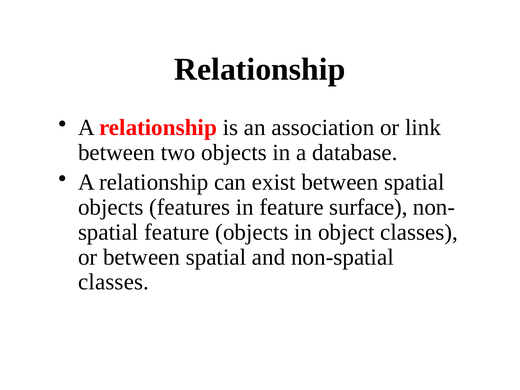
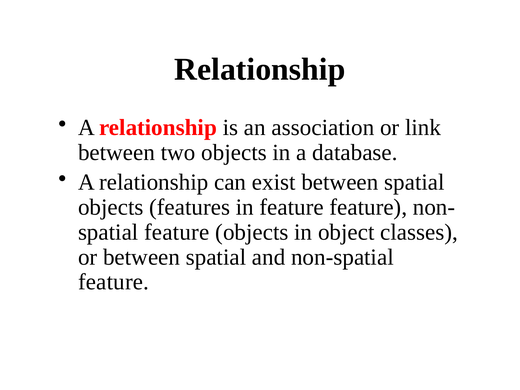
feature surface: surface -> feature
classes at (114, 282): classes -> feature
